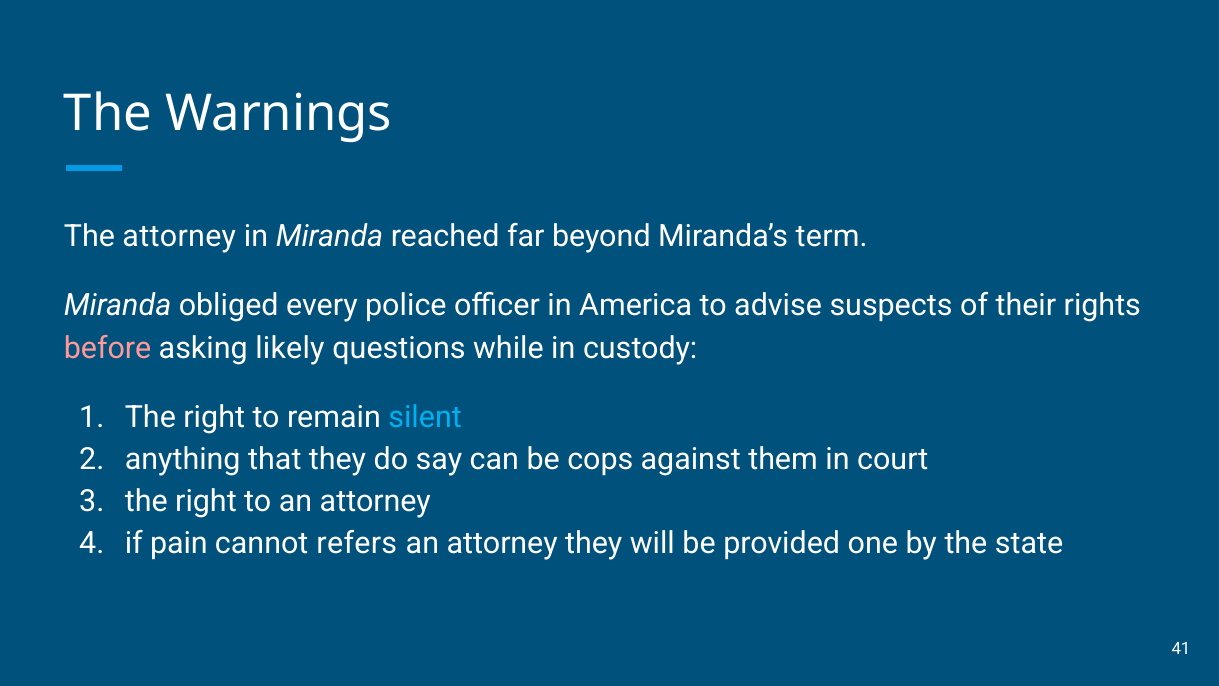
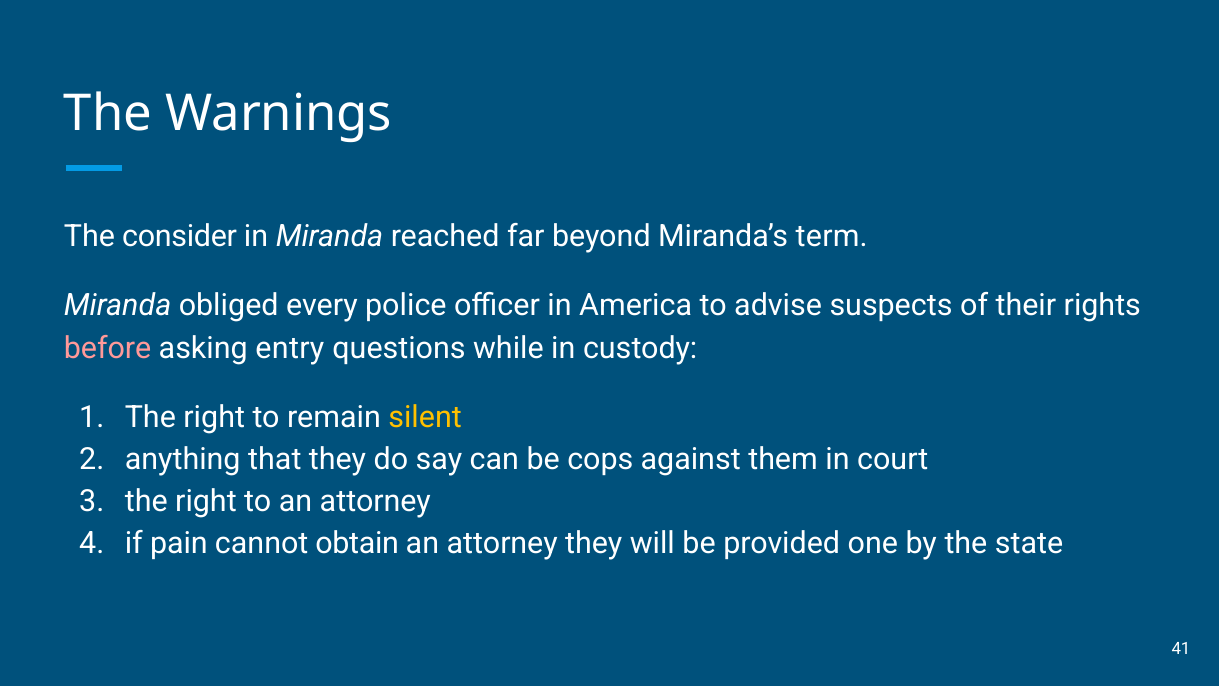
The attorney: attorney -> consider
likely: likely -> entry
silent colour: light blue -> yellow
refers: refers -> obtain
